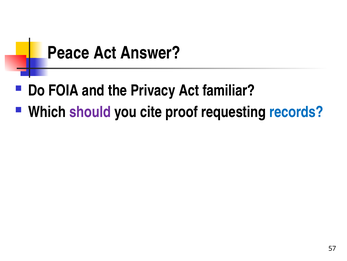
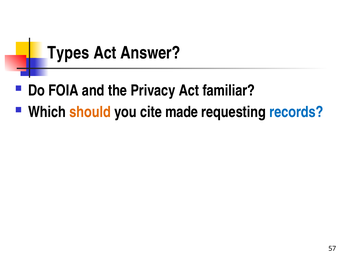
Peace: Peace -> Types
should colour: purple -> orange
proof: proof -> made
